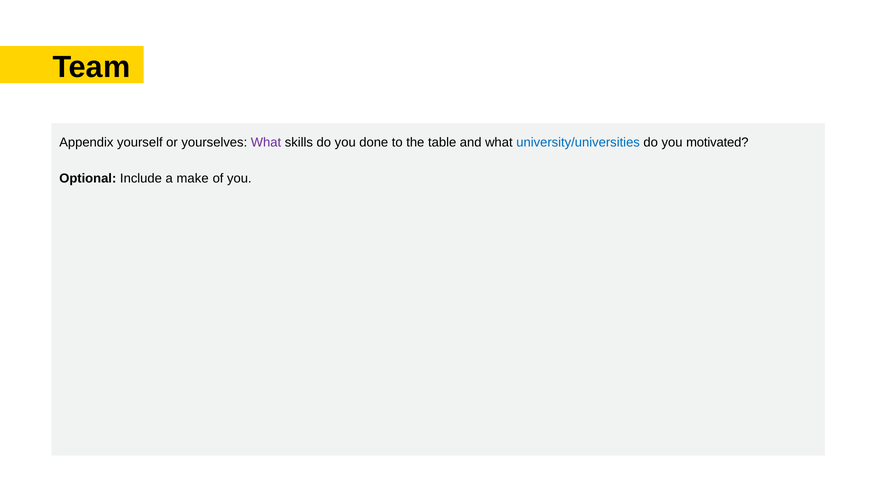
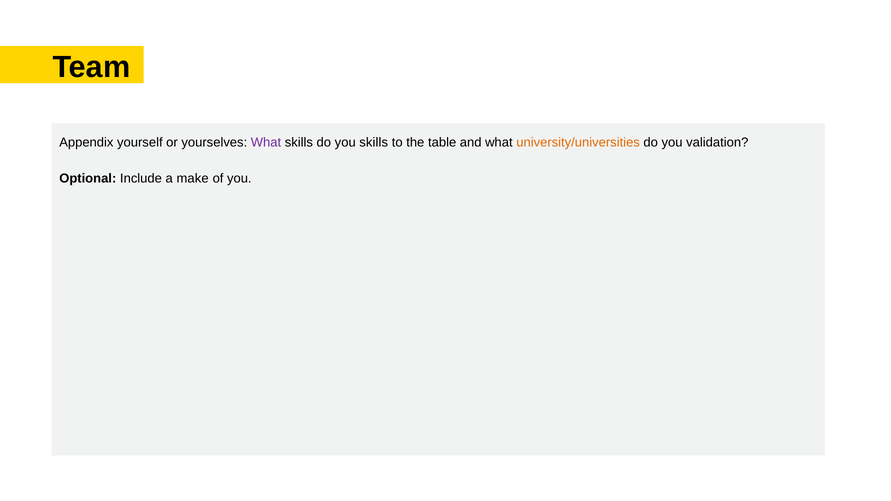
you done: done -> skills
university/universities colour: blue -> orange
motivated: motivated -> validation
